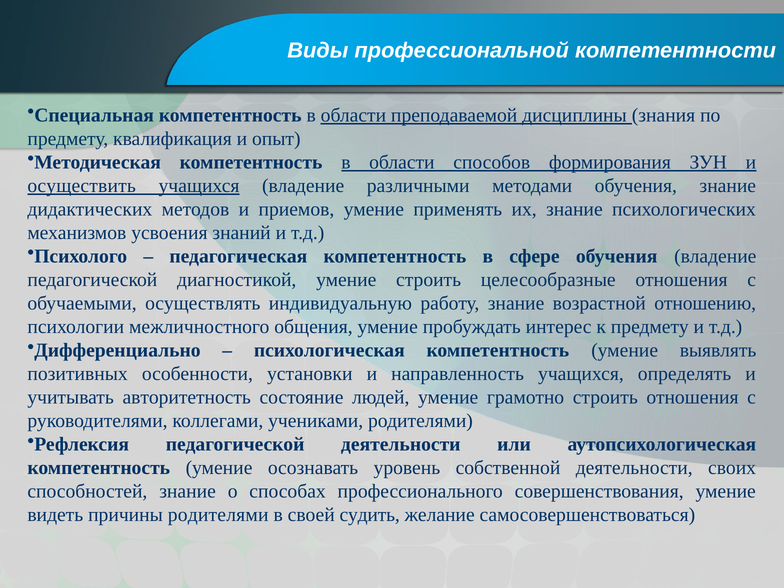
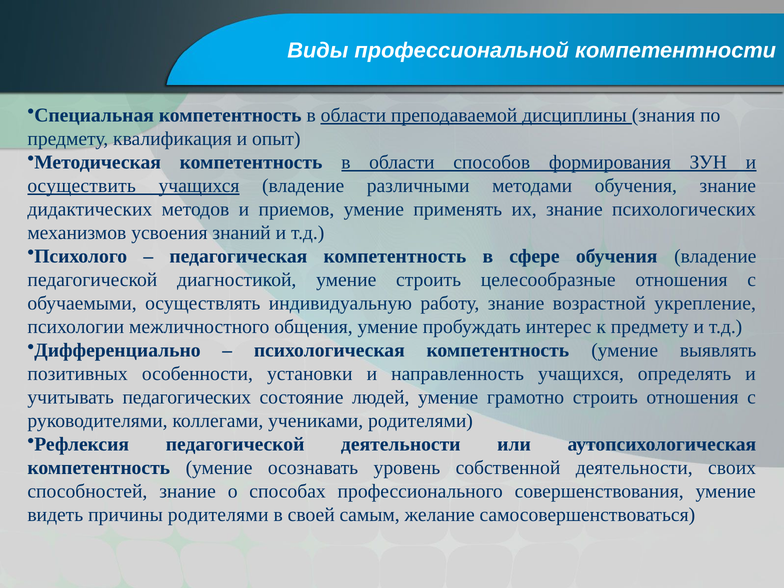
отношению: отношению -> укрепление
авторитетность: авторитетность -> педагогических
судить: судить -> самым
